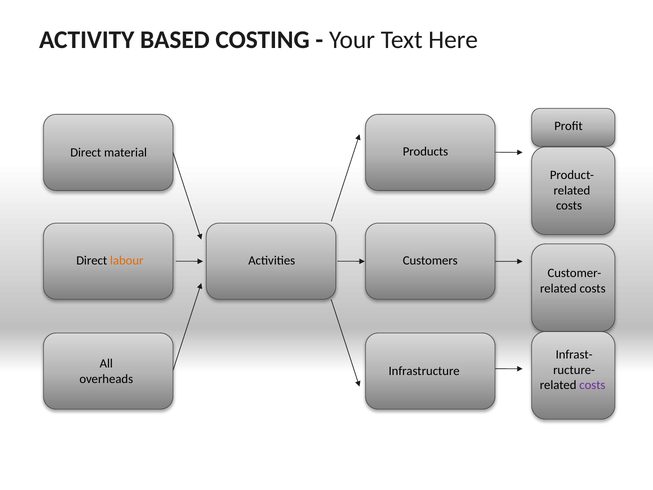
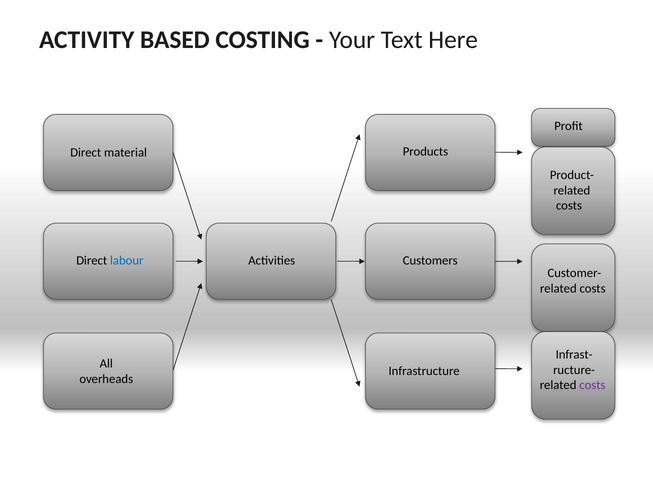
labour colour: orange -> blue
